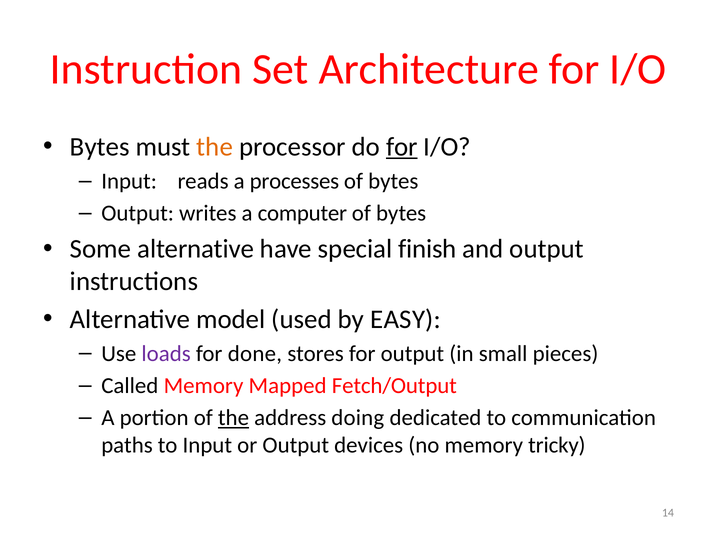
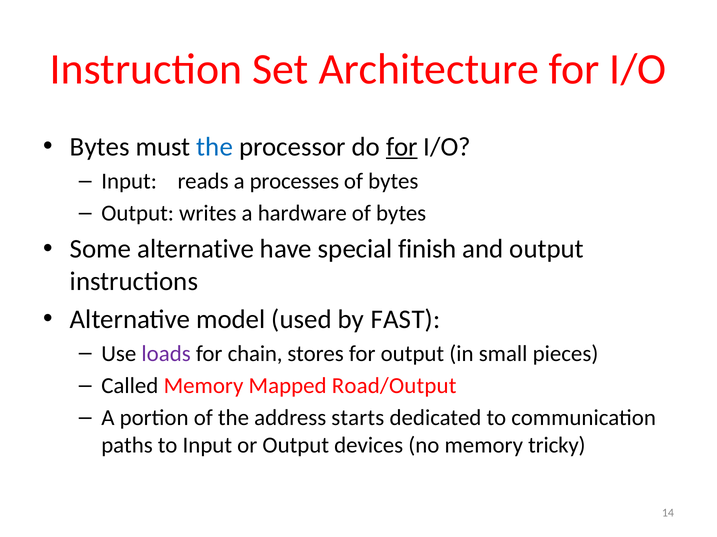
the at (215, 147) colour: orange -> blue
computer: computer -> hardware
EASY: EASY -> FAST
done: done -> chain
Fetch/Output: Fetch/Output -> Road/Output
the at (233, 418) underline: present -> none
doing: doing -> starts
